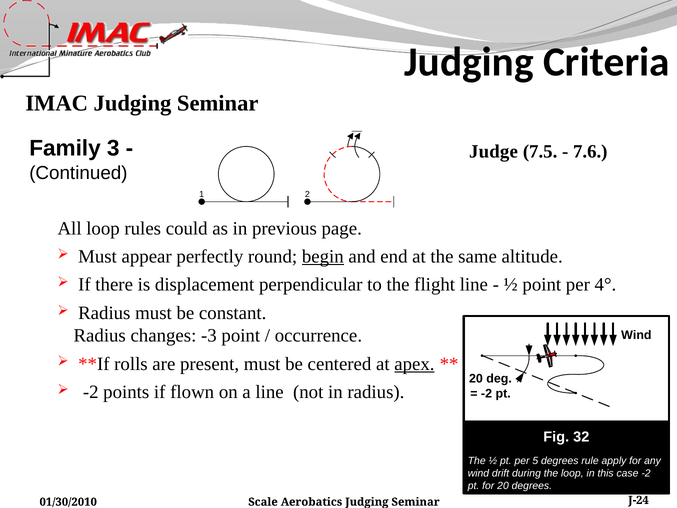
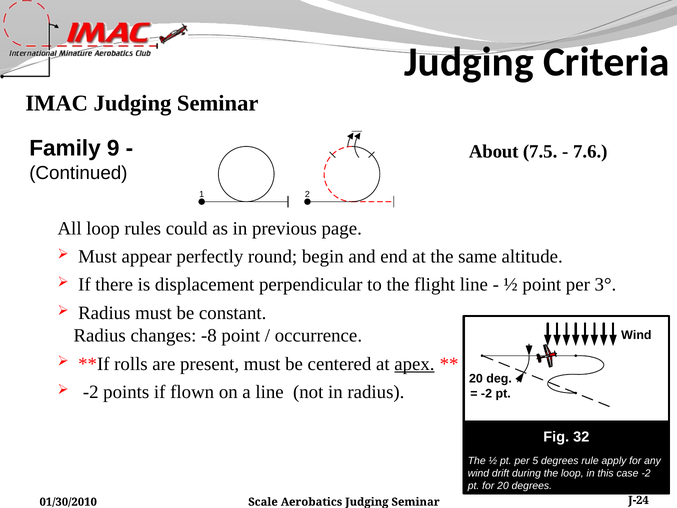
3: 3 -> 9
Judge: Judge -> About
begin underline: present -> none
4°: 4° -> 3°
-3: -3 -> -8
